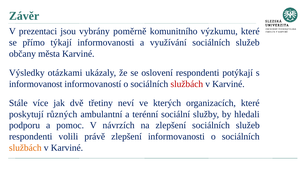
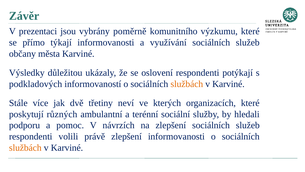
otázkami: otázkami -> důležitou
informovanost: informovanost -> podkladových
službách at (187, 84) colour: red -> orange
